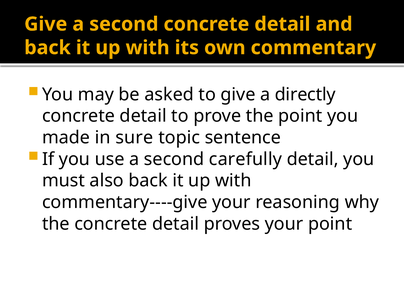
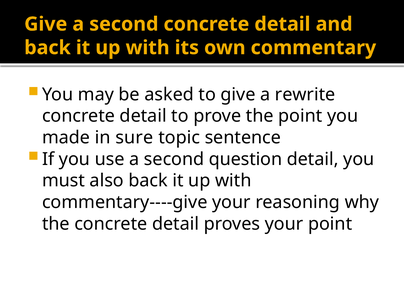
directly: directly -> rewrite
carefully: carefully -> question
